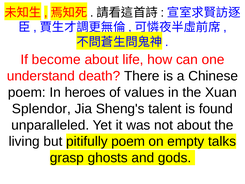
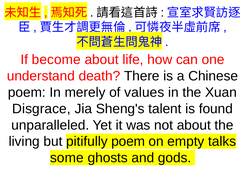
heroes: heroes -> merely
Splendor: Splendor -> Disgrace
grasp: grasp -> some
